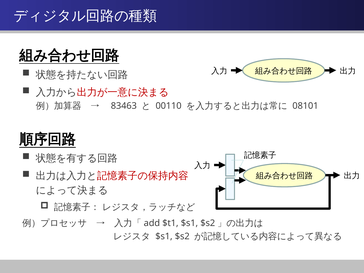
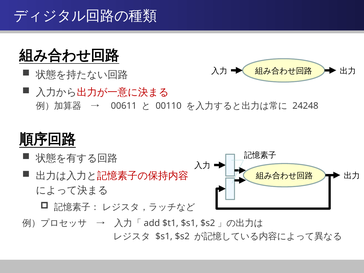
83463: 83463 -> 00611
08101: 08101 -> 24248
